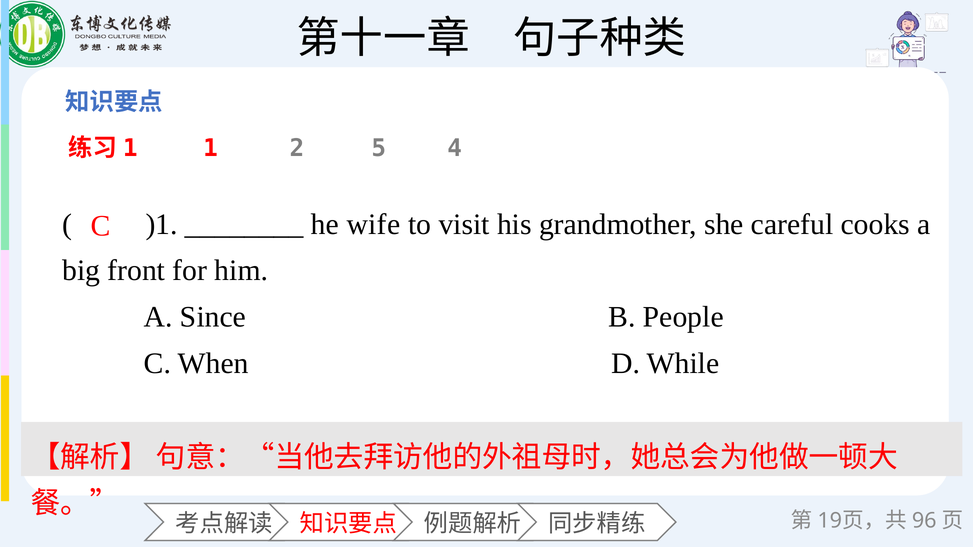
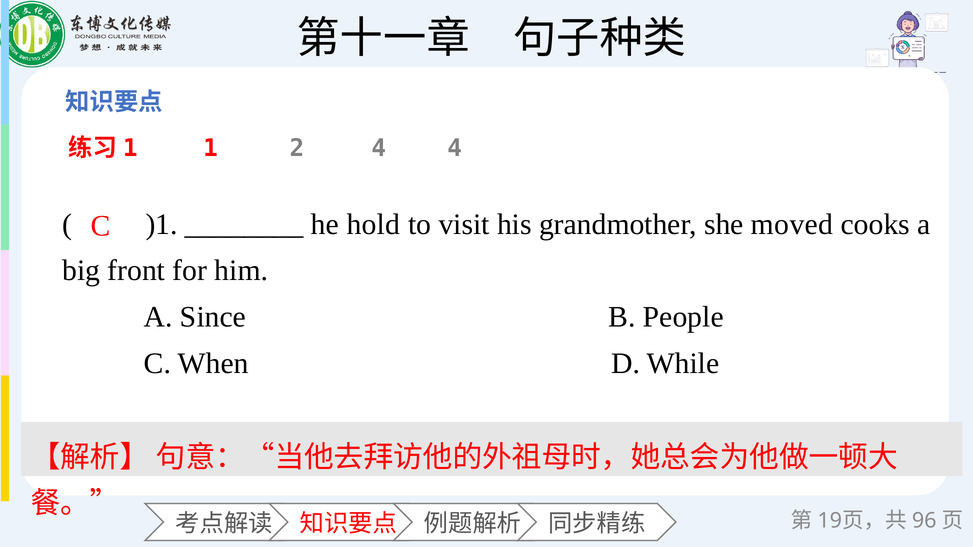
2 5: 5 -> 4
wife: wife -> hold
careful: careful -> moved
